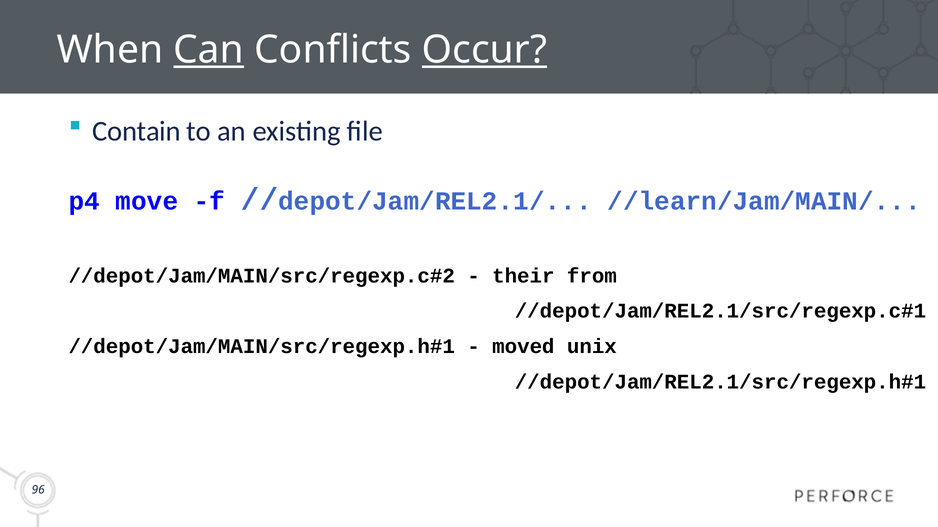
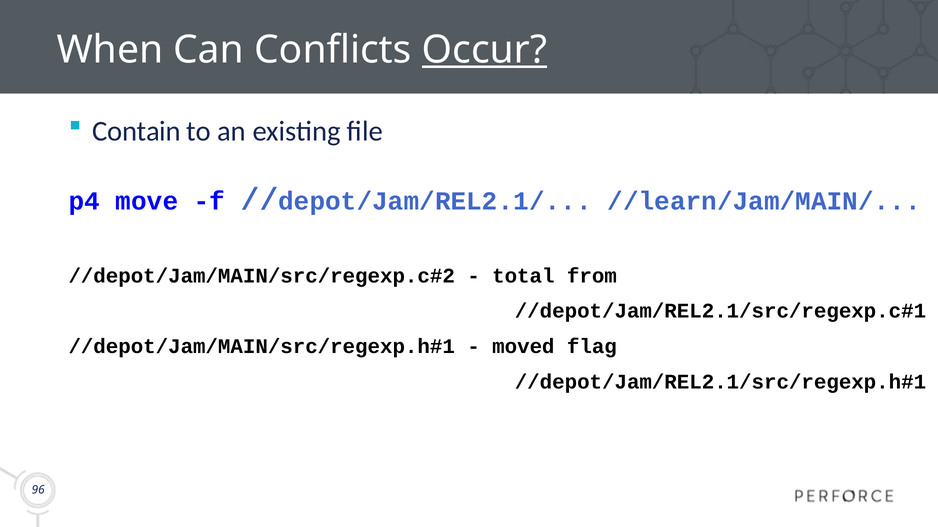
Can underline: present -> none
their: their -> total
unix: unix -> flag
